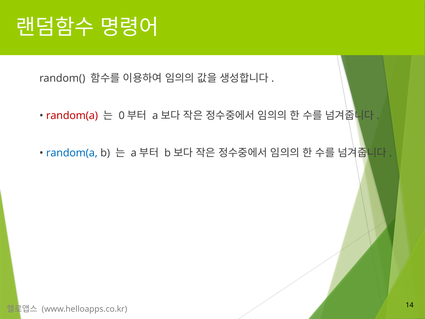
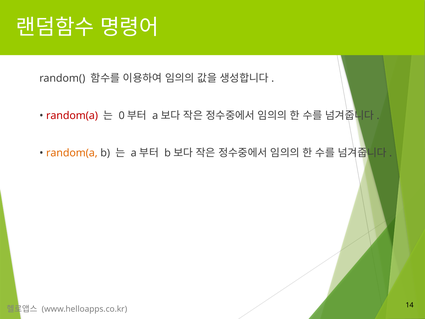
random(a at (72, 153) colour: blue -> orange
